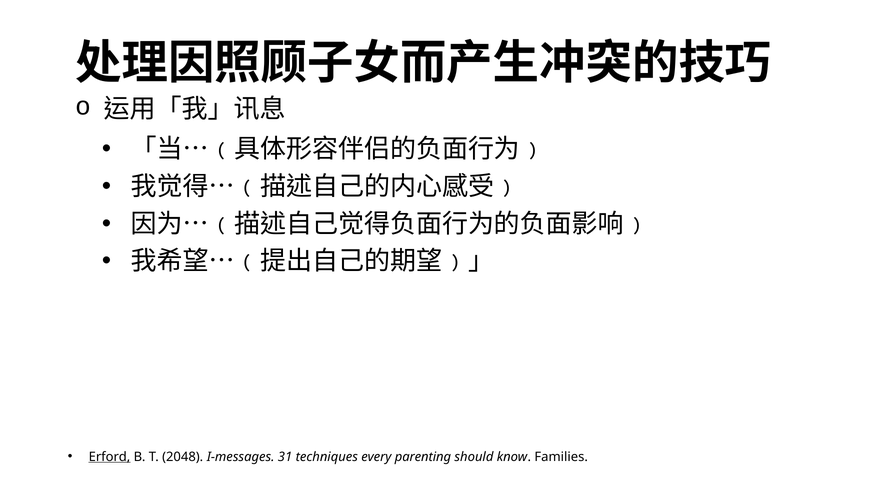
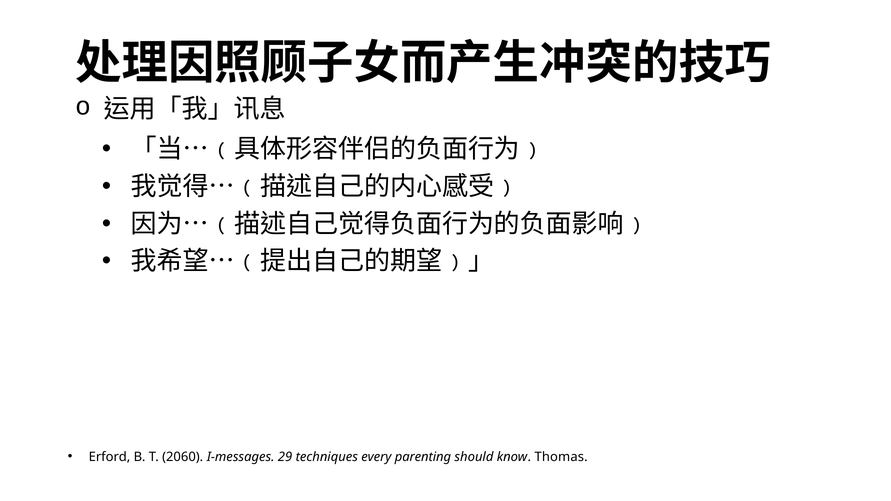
Erford underline: present -> none
2048: 2048 -> 2060
31: 31 -> 29
Families: Families -> Thomas
